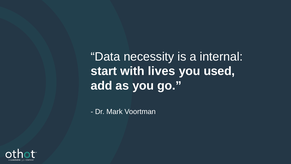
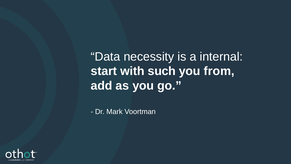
lives: lives -> such
used: used -> from
